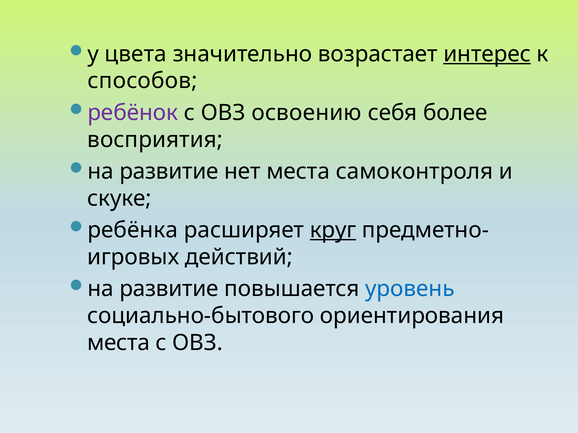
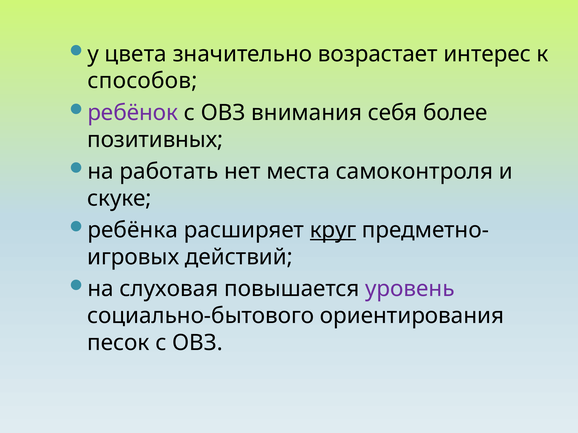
интерес underline: present -> none
освоению: освоению -> внимания
восприятия: восприятия -> позитивных
развитие at (169, 172): развитие -> работать
развитие at (169, 289): развитие -> слуховая
уровень colour: blue -> purple
места at (119, 343): места -> песок
